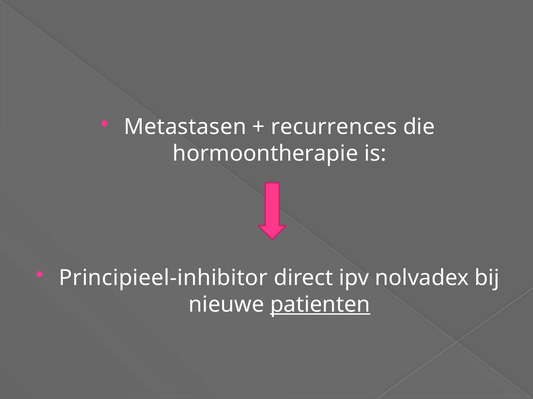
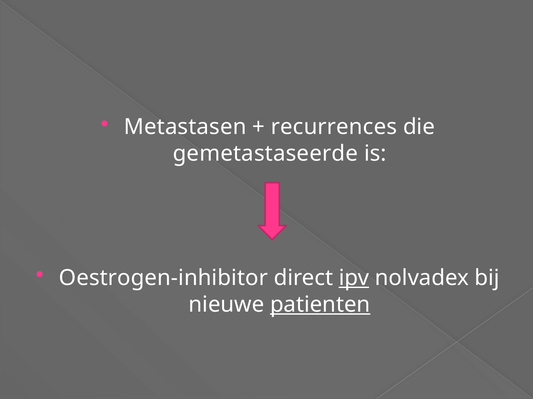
hormoontherapie: hormoontherapie -> gemetastaseerde
Principieel-inhibitor: Principieel-inhibitor -> Oestrogen-inhibitor
ipv underline: none -> present
